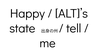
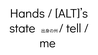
Happy: Happy -> Hands
